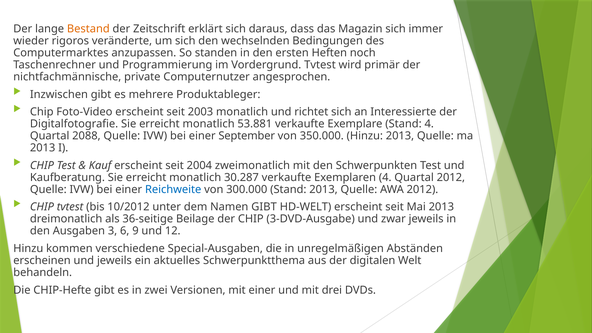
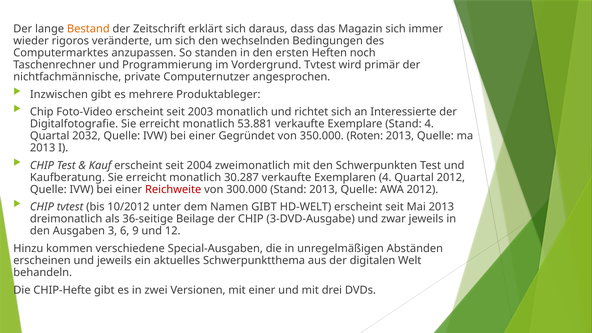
2088: 2088 -> 2032
September: September -> Gegründet
350.000 Hinzu: Hinzu -> Roten
Reichweite colour: blue -> red
